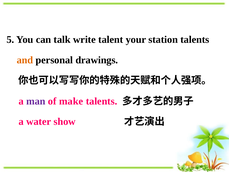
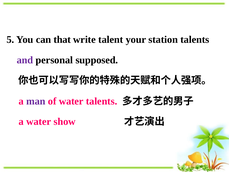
talk: talk -> that
and colour: orange -> purple
drawings: drawings -> supposed
of make: make -> water
